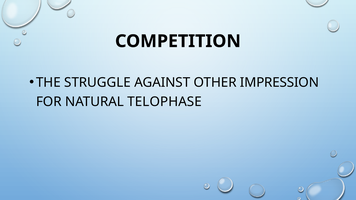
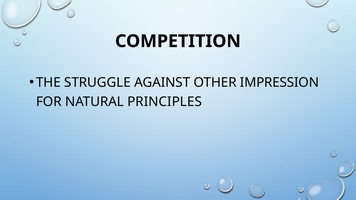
TELOPHASE: TELOPHASE -> PRINCIPLES
